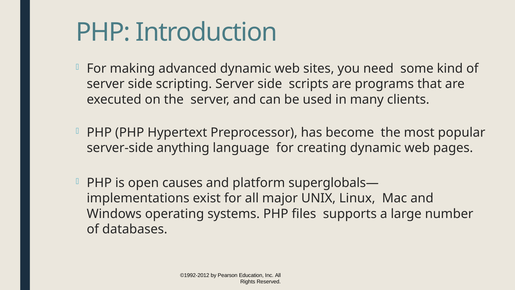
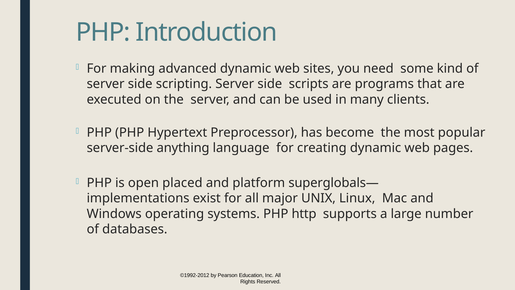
causes: causes -> placed
files: files -> http
